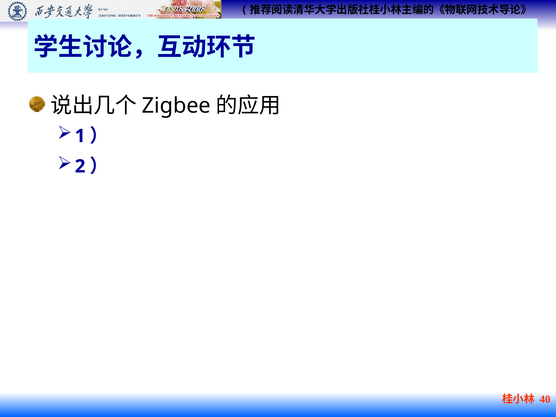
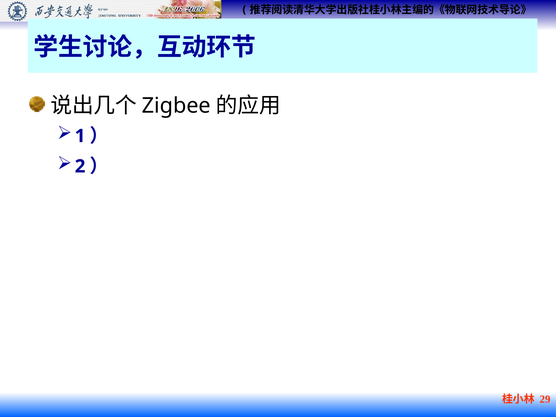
40: 40 -> 29
